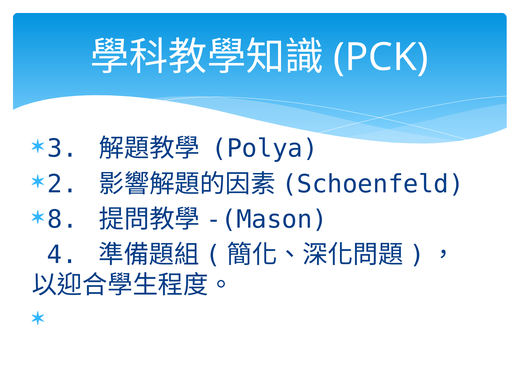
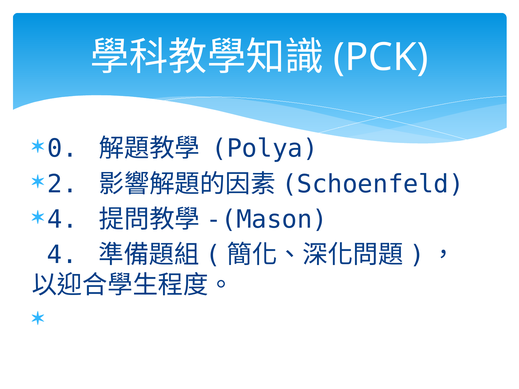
3: 3 -> 0
8 at (62, 220): 8 -> 4
